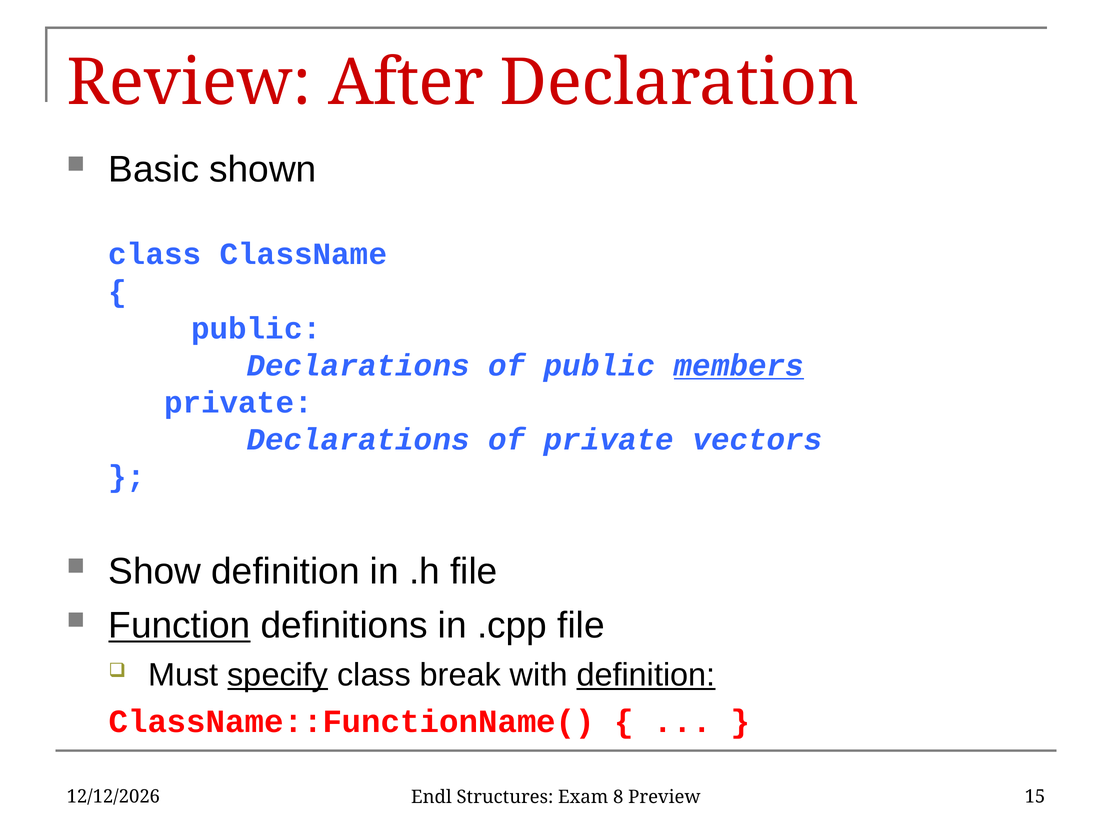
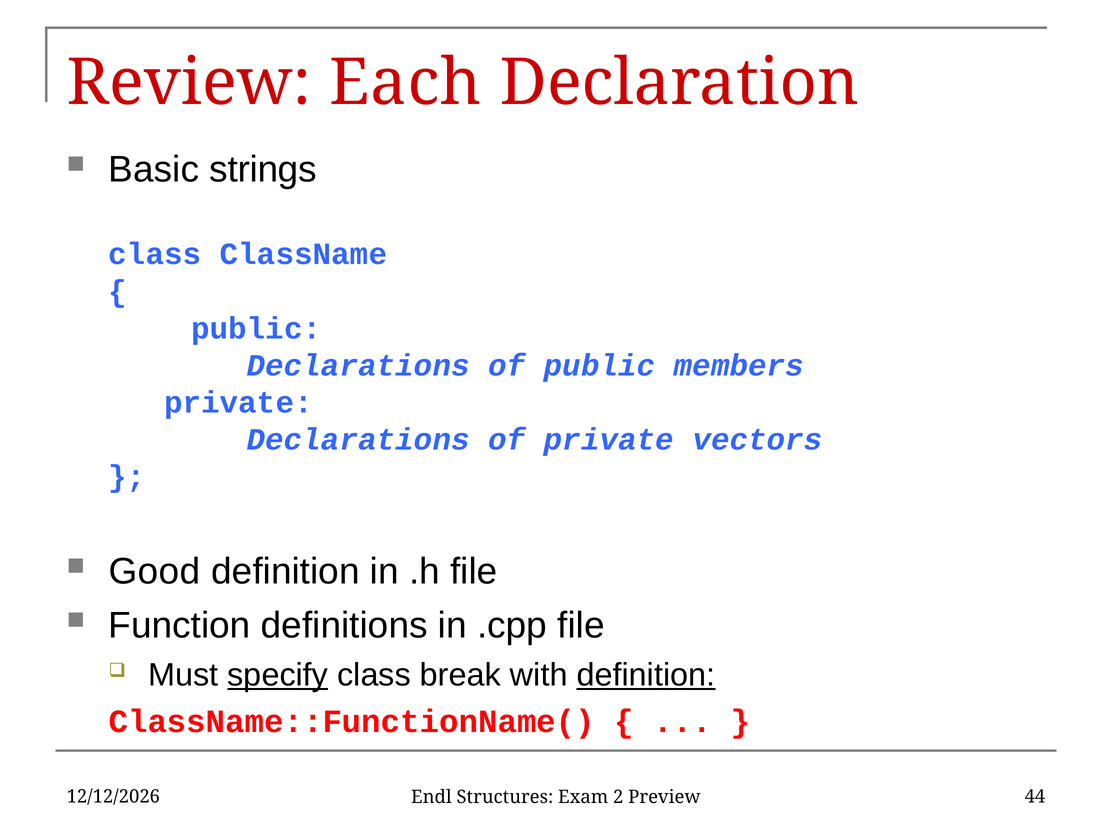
After: After -> Each
shown: shown -> strings
members underline: present -> none
Show: Show -> Good
Function underline: present -> none
8: 8 -> 2
15: 15 -> 44
